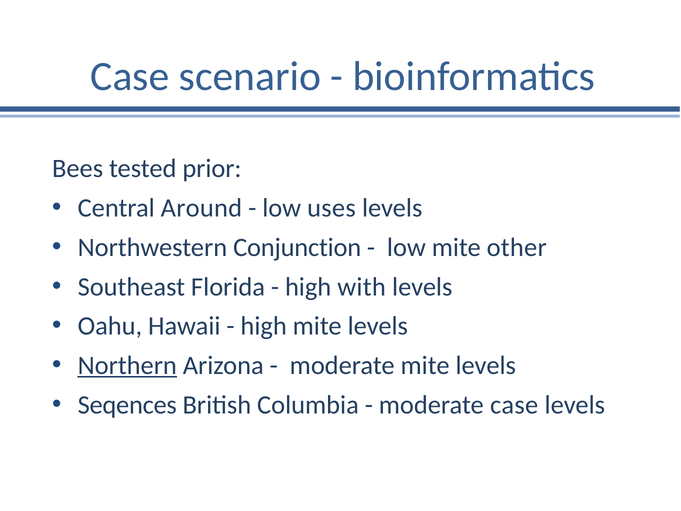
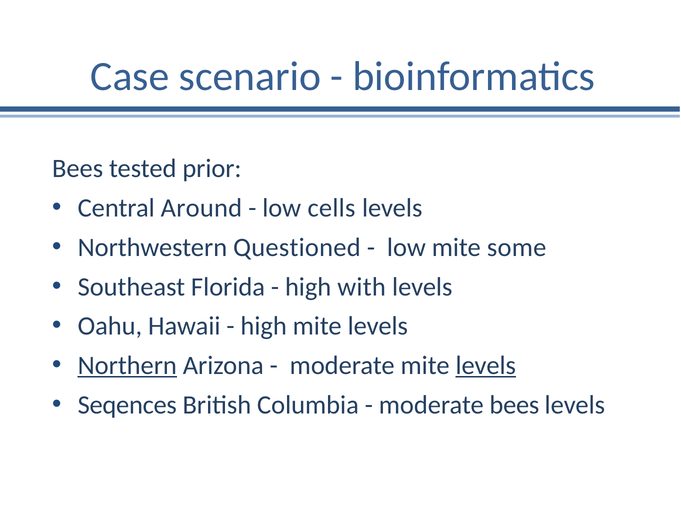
uses: uses -> cells
Conjunction: Conjunction -> Questioned
other: other -> some
levels at (486, 365) underline: none -> present
moderate case: case -> bees
